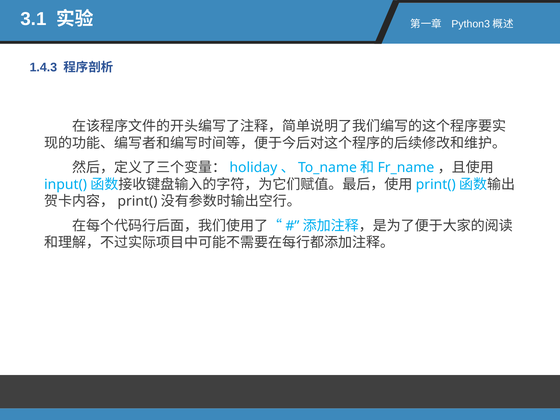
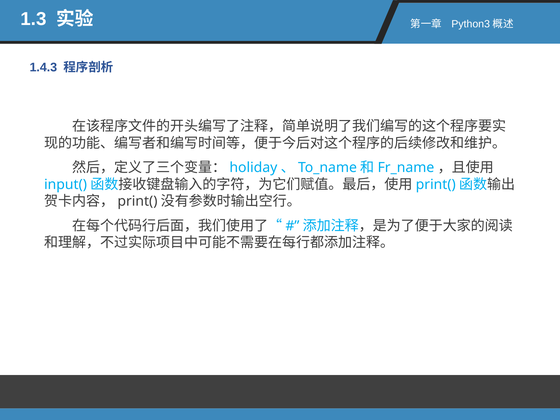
3.1: 3.1 -> 1.3
